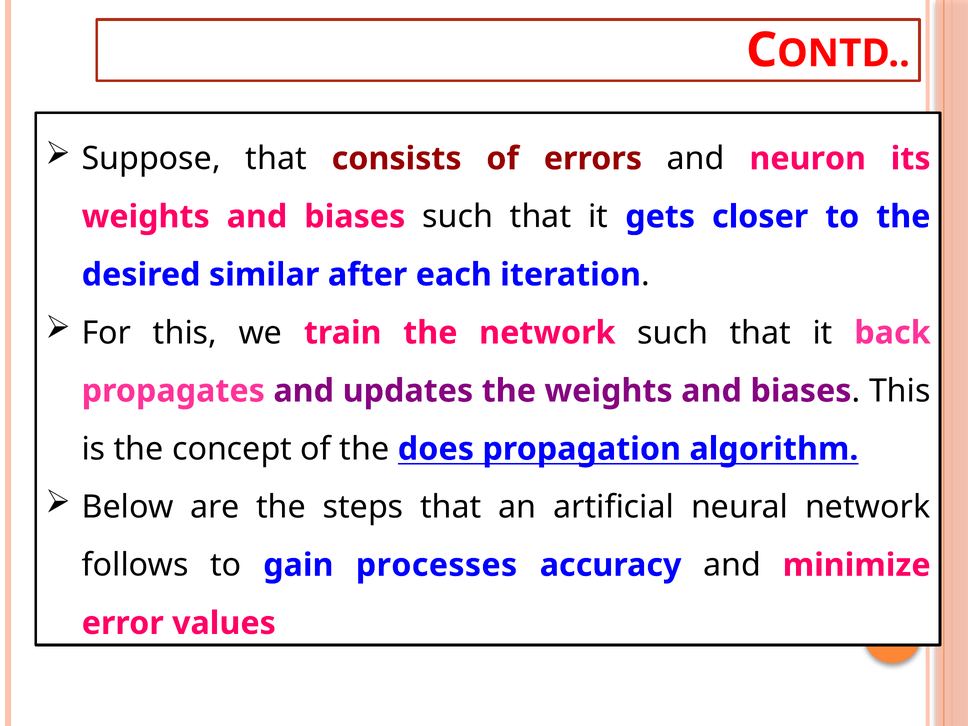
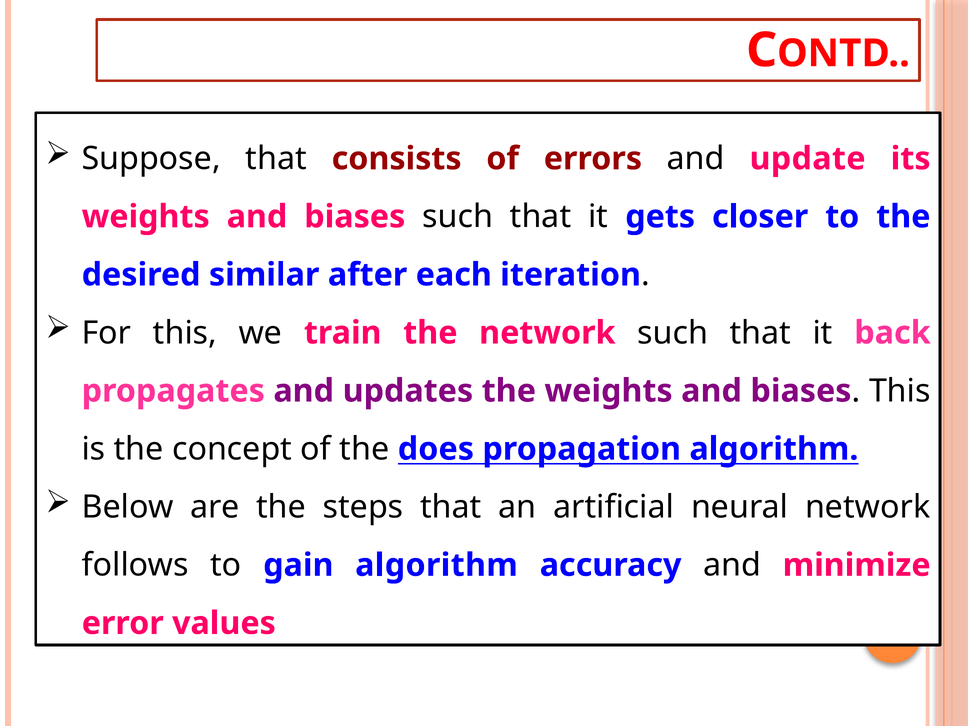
neuron: neuron -> update
gain processes: processes -> algorithm
